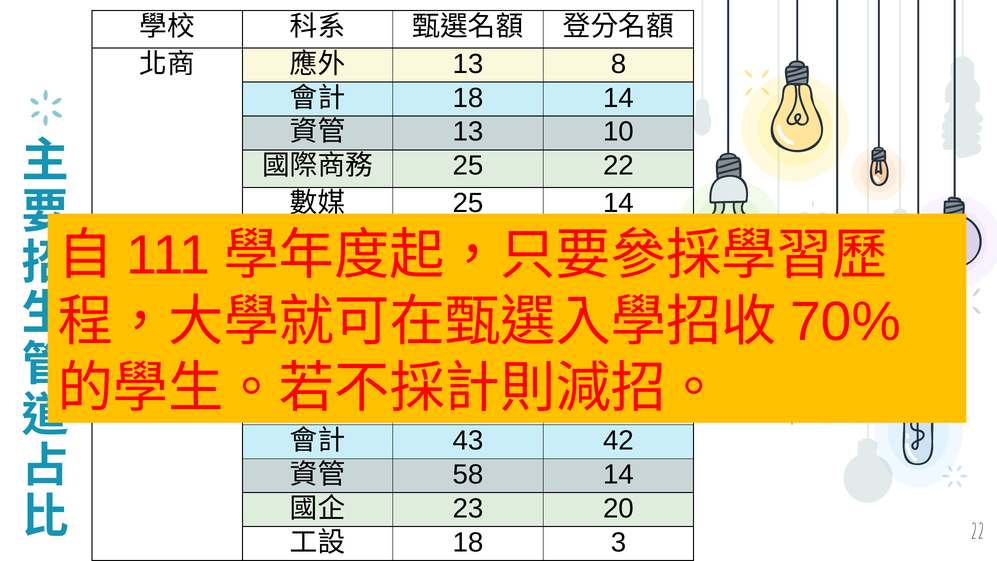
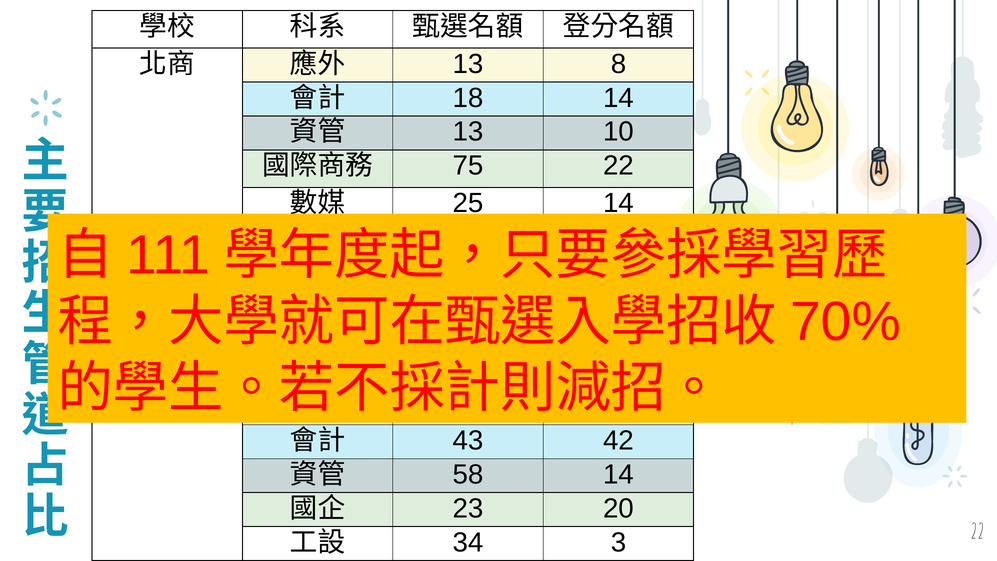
25 at (468, 166): 25 -> 75
18 at (468, 542): 18 -> 34
